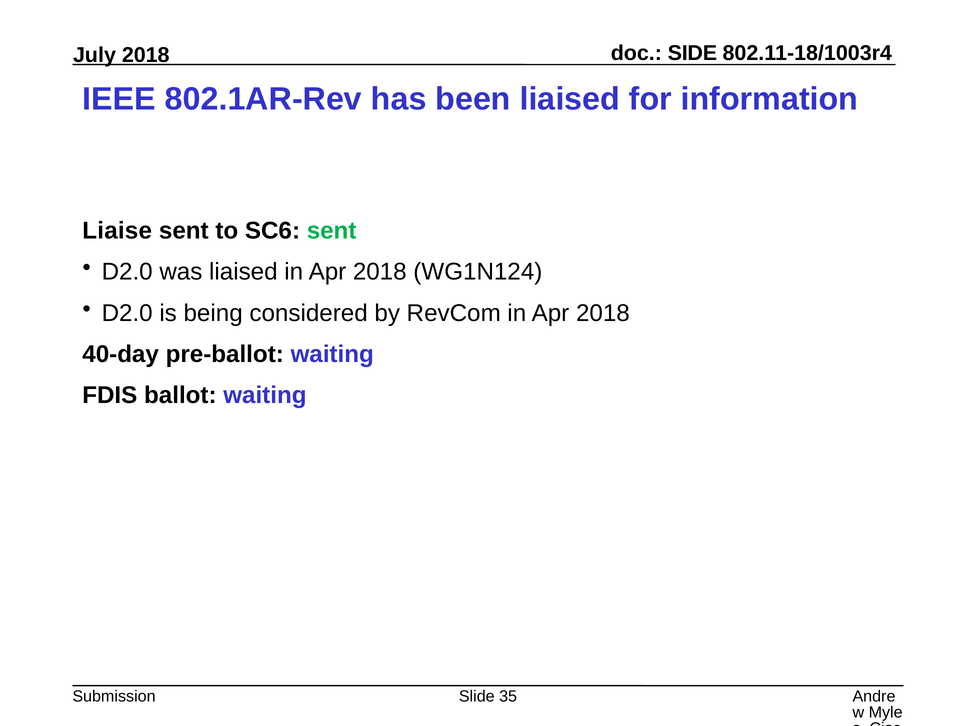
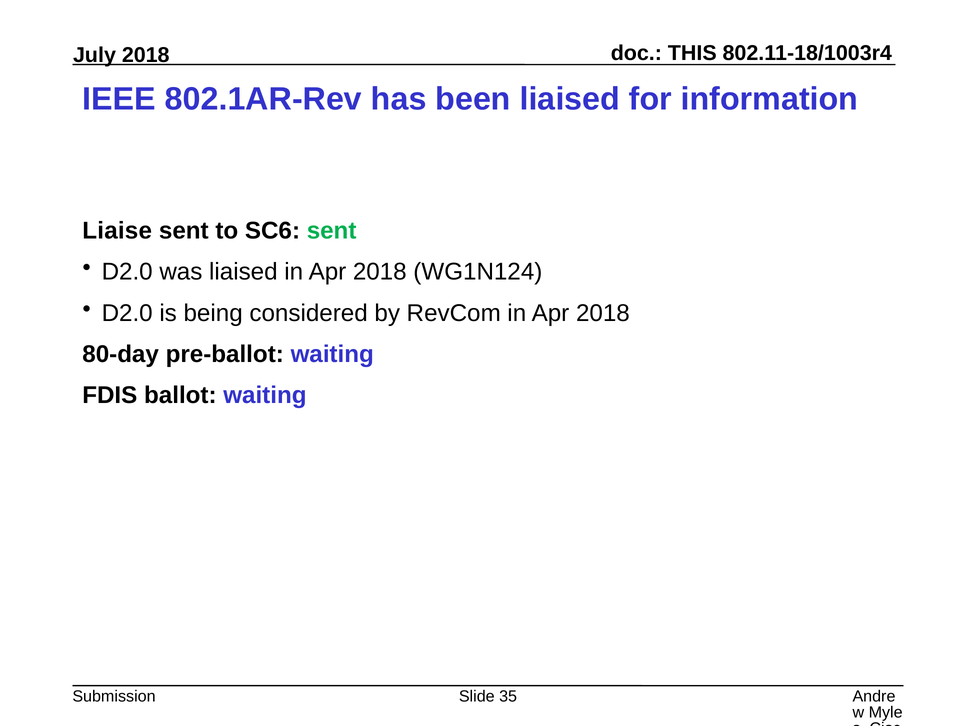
SIDE: SIDE -> THIS
40-day: 40-day -> 80-day
